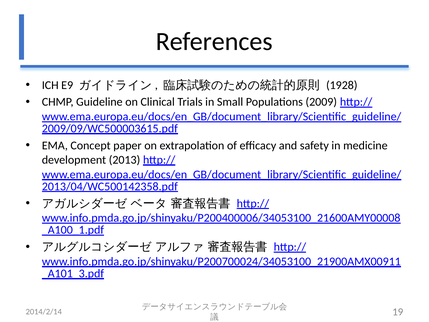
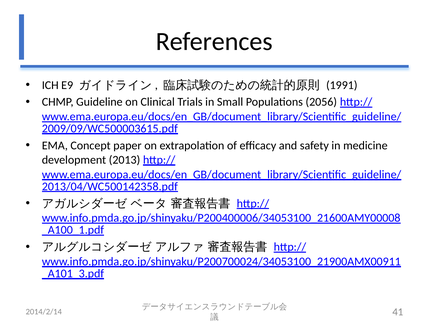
1928: 1928 -> 1991
2009: 2009 -> 2056
19: 19 -> 41
